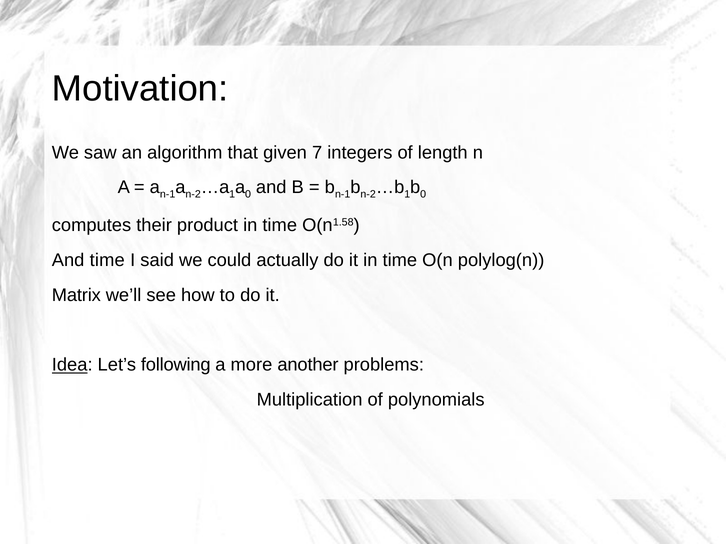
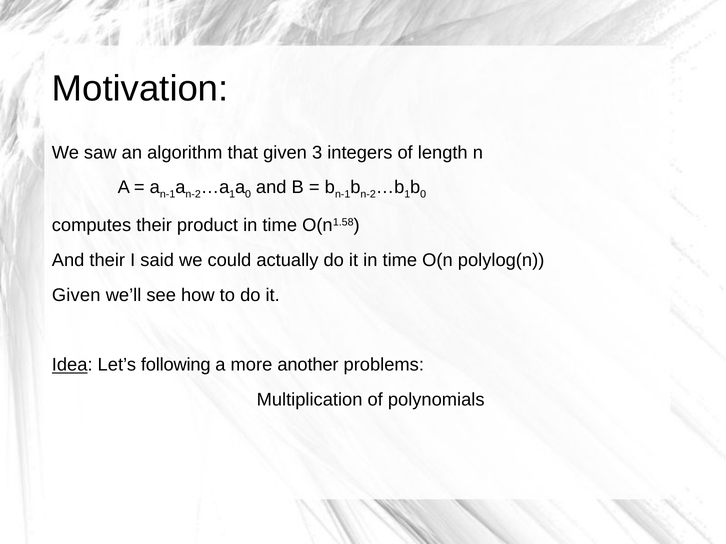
7: 7 -> 3
And time: time -> their
Matrix at (76, 295): Matrix -> Given
